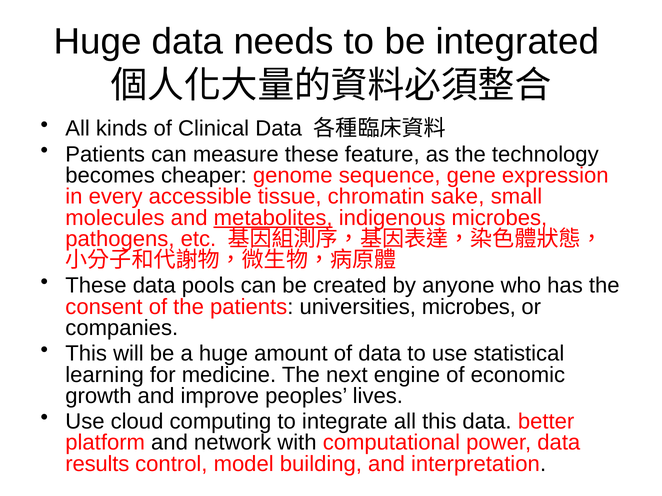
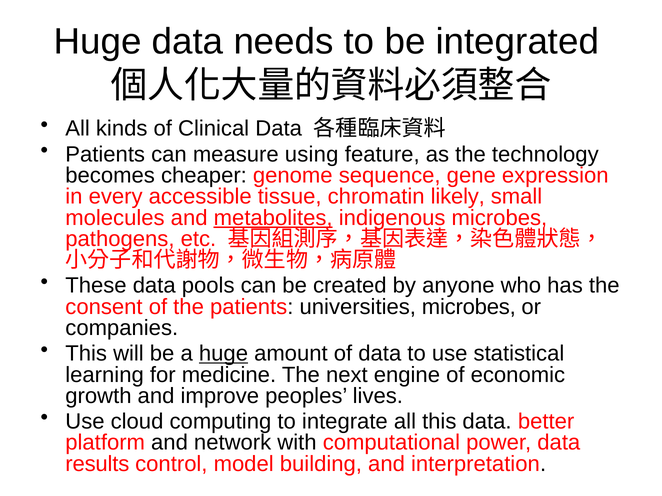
measure these: these -> using
sake: sake -> likely
huge at (223, 354) underline: none -> present
